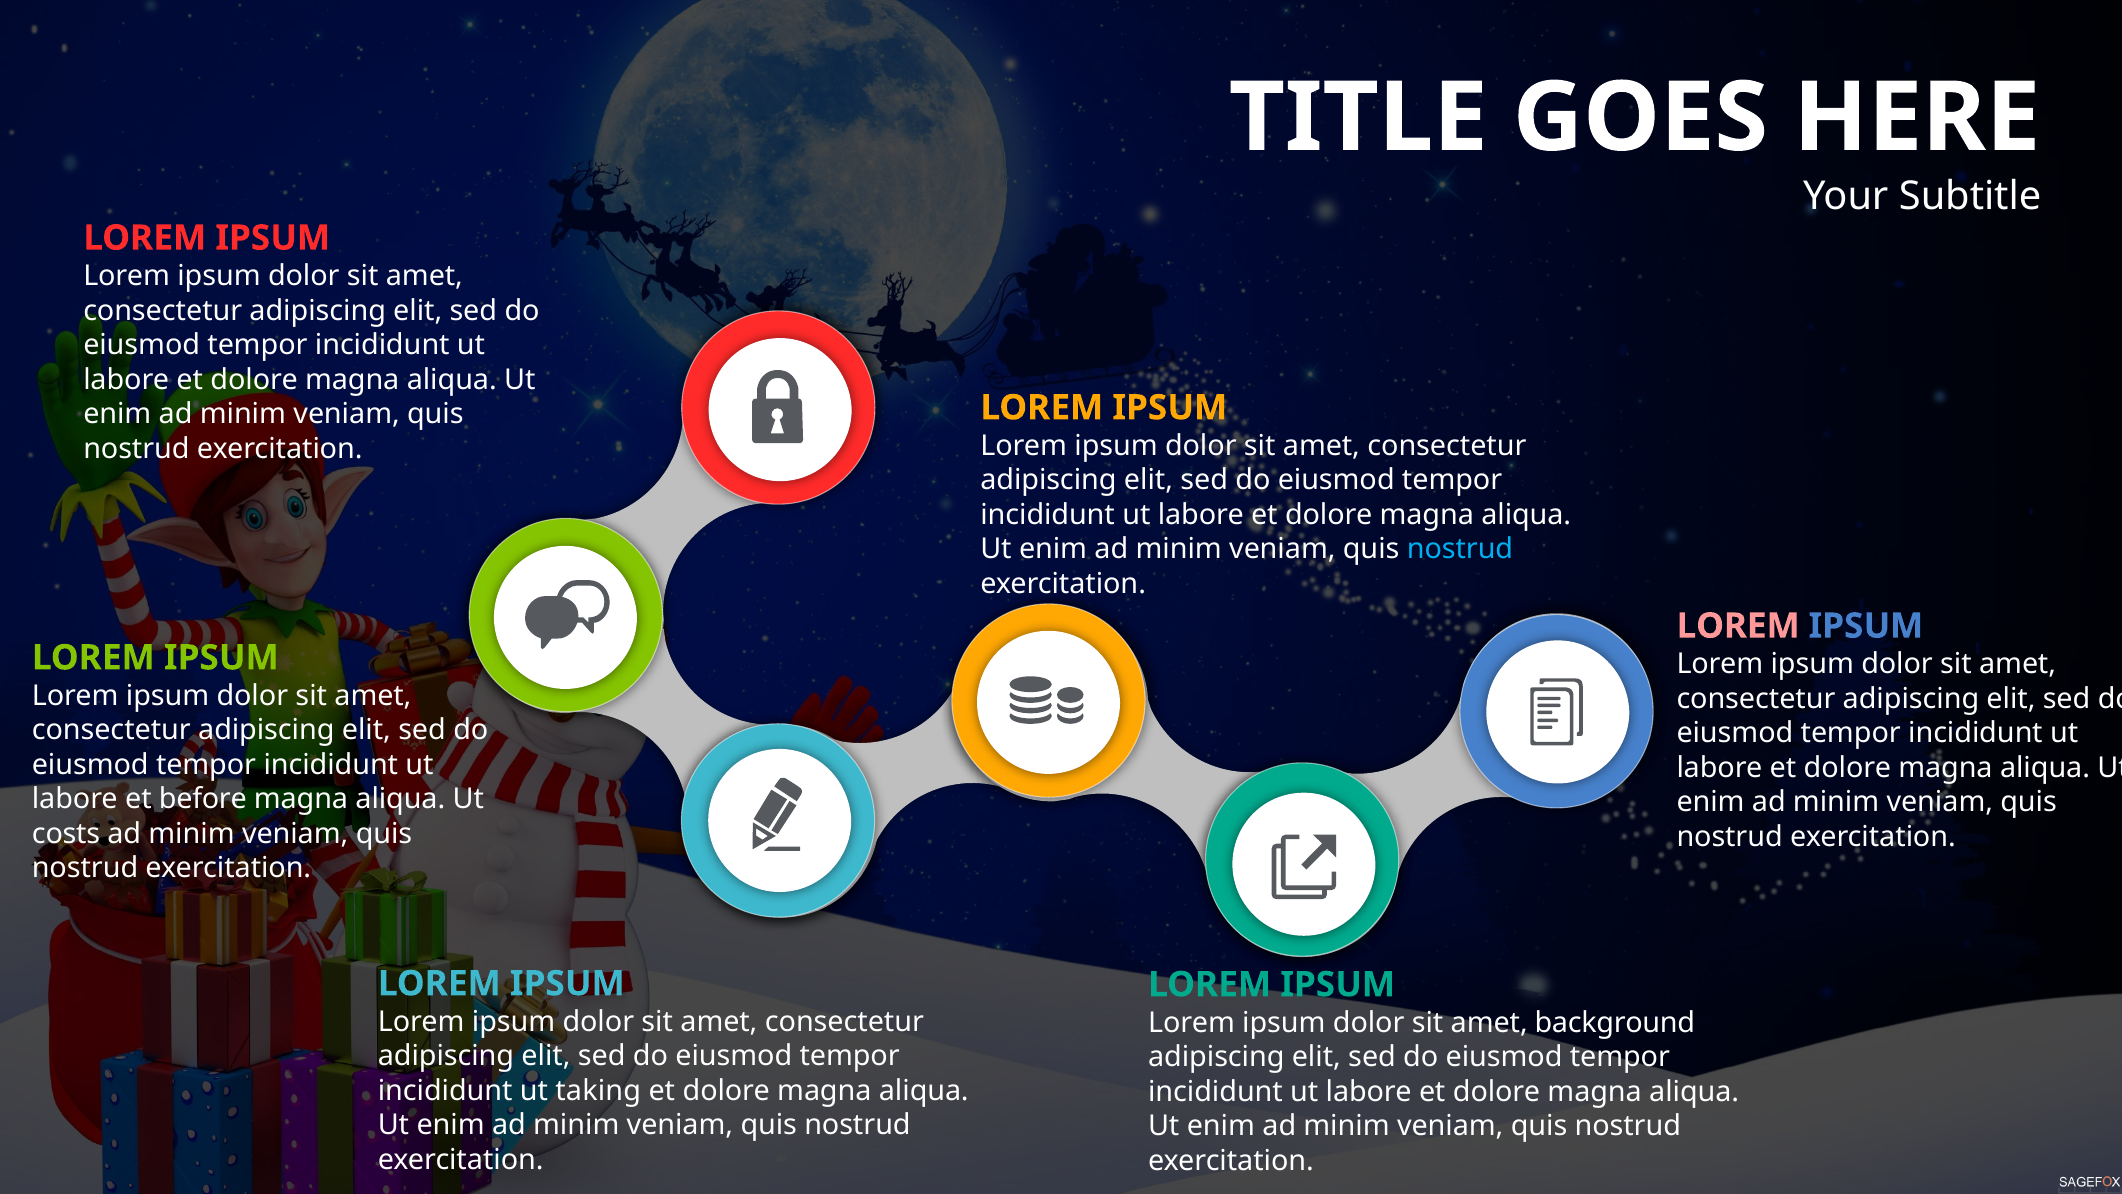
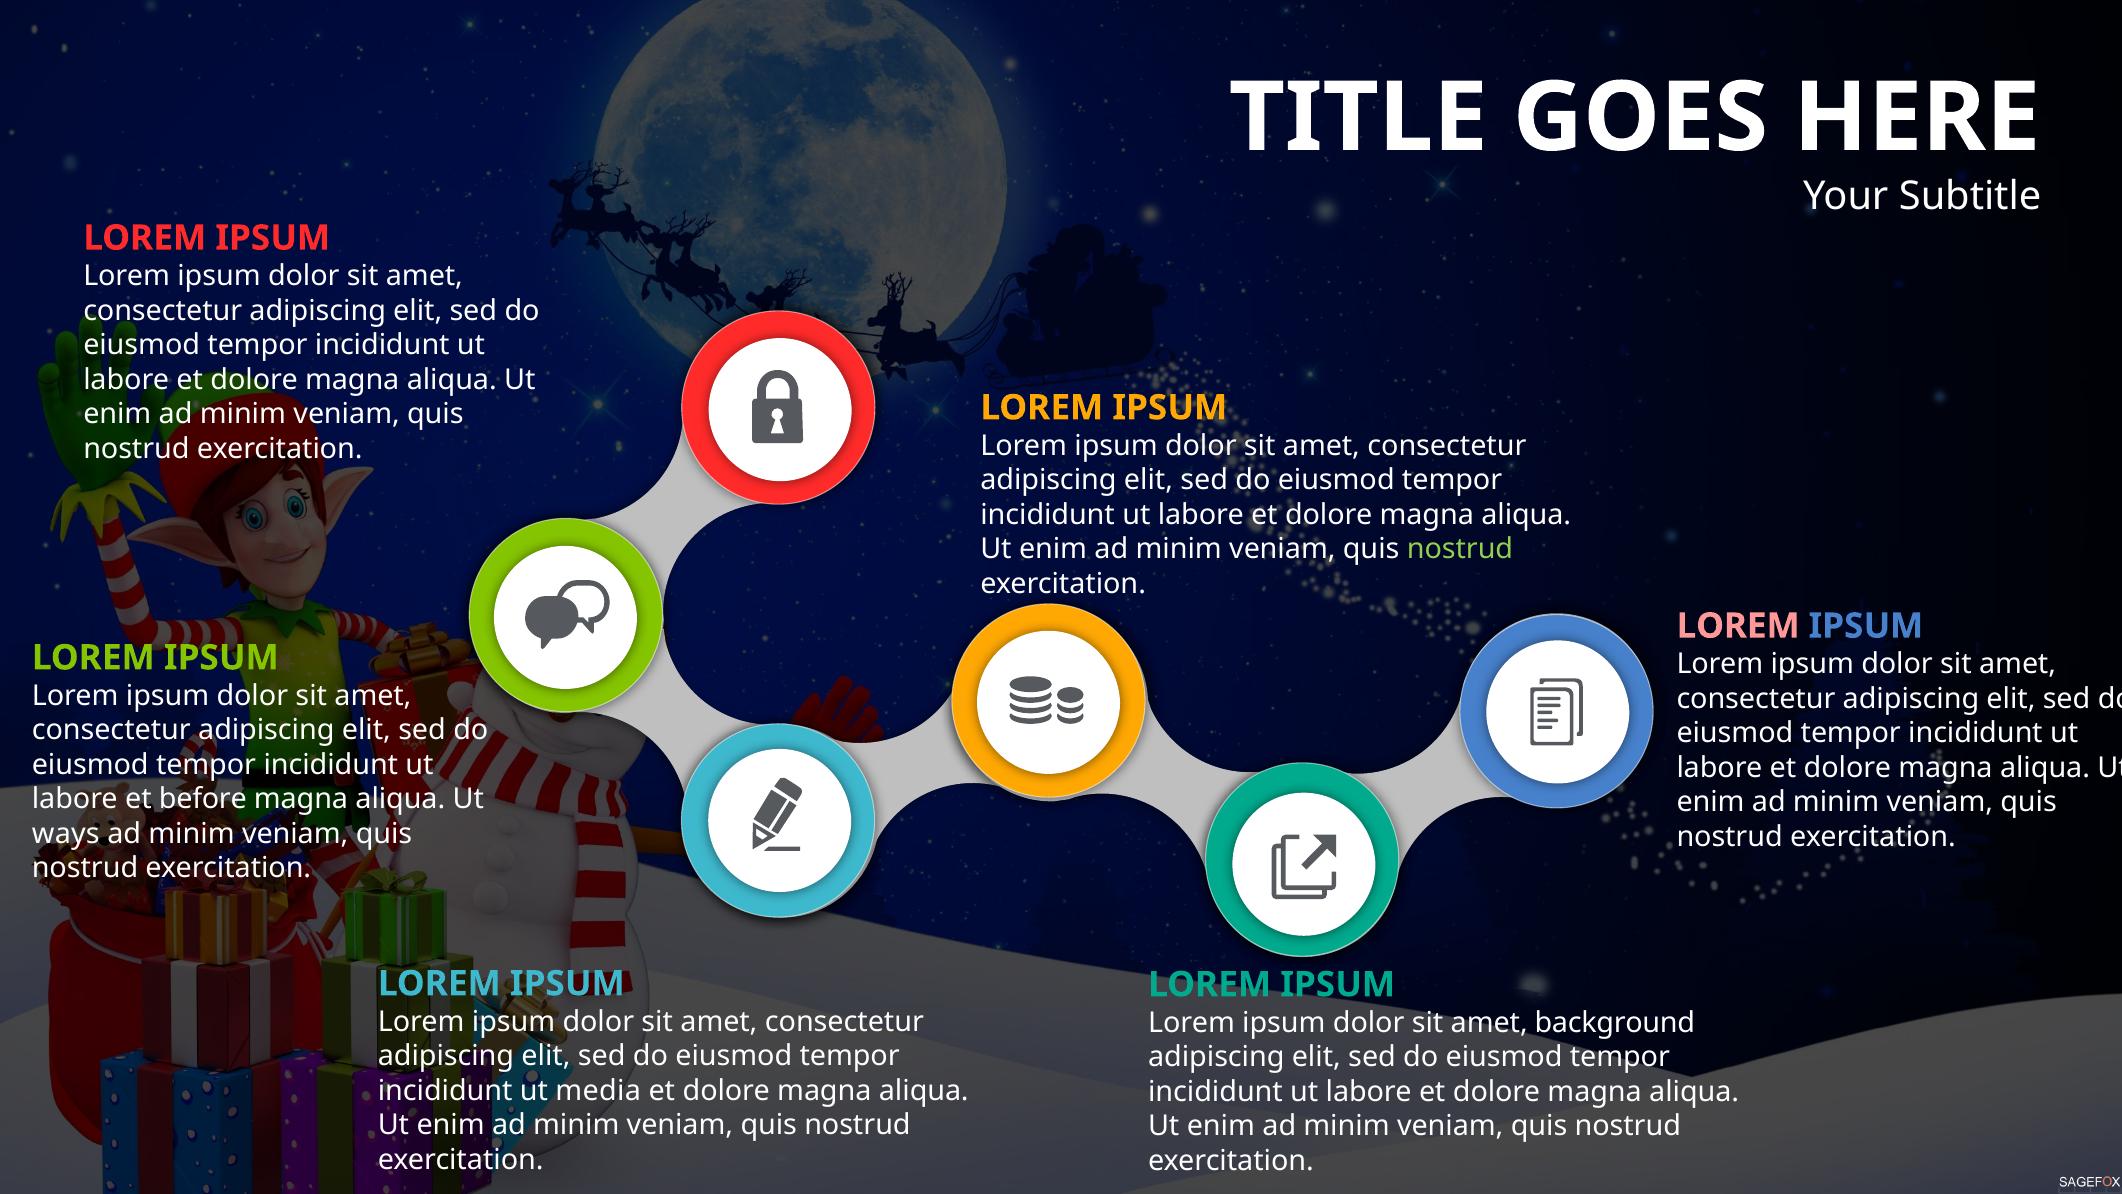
nostrud at (1460, 549) colour: light blue -> light green
costs: costs -> ways
taking: taking -> media
